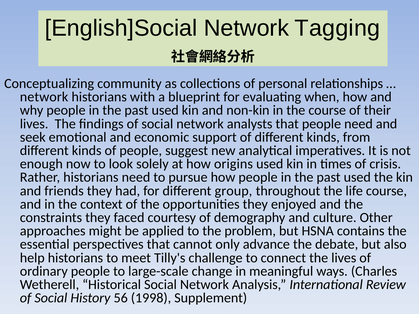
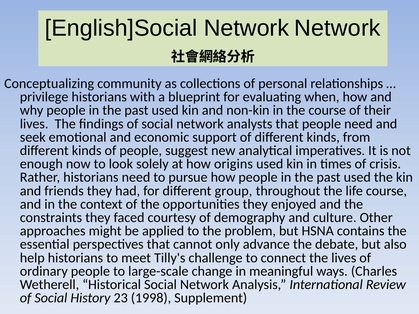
Network Tagging: Tagging -> Network
network at (44, 97): network -> privilege
56: 56 -> 23
